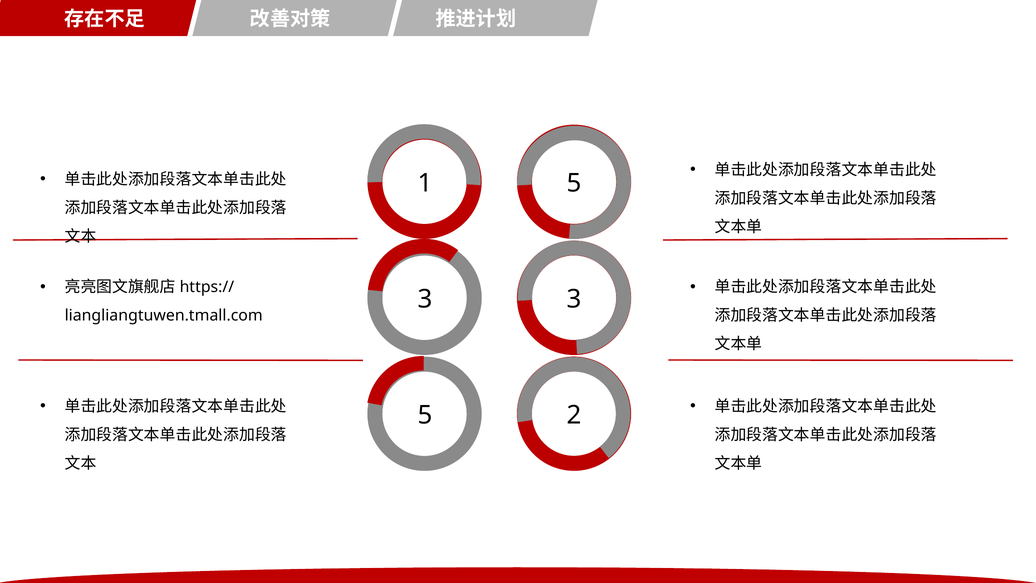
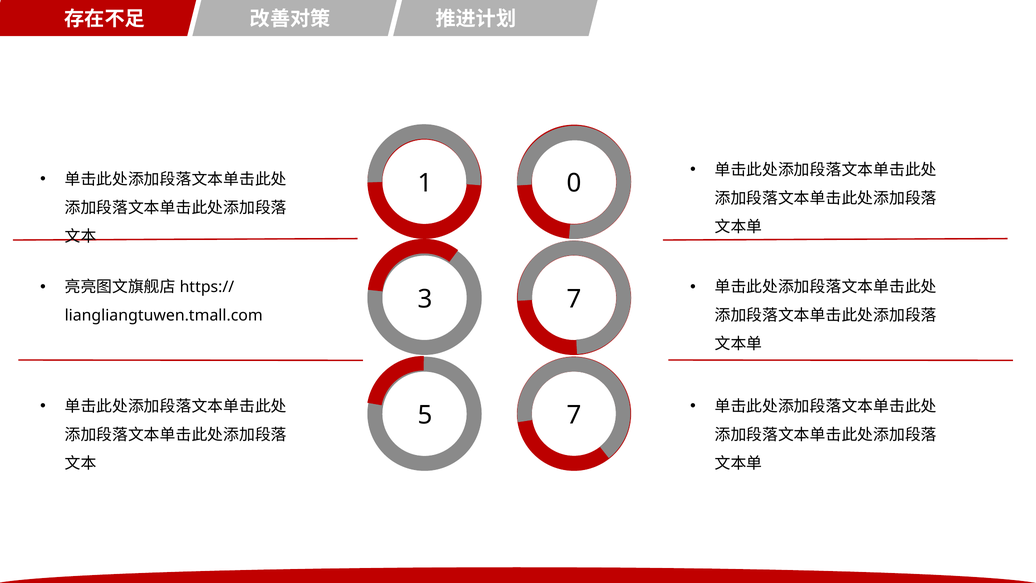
1 5: 5 -> 0
3 3: 3 -> 7
5 2: 2 -> 7
